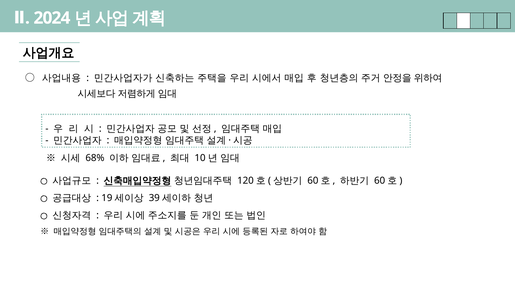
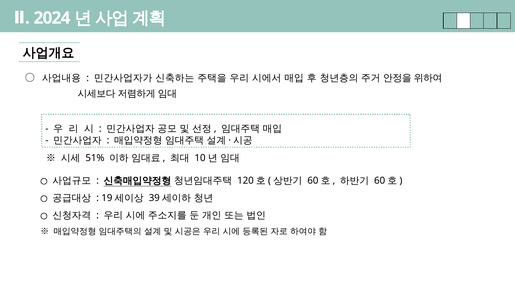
68%: 68% -> 51%
